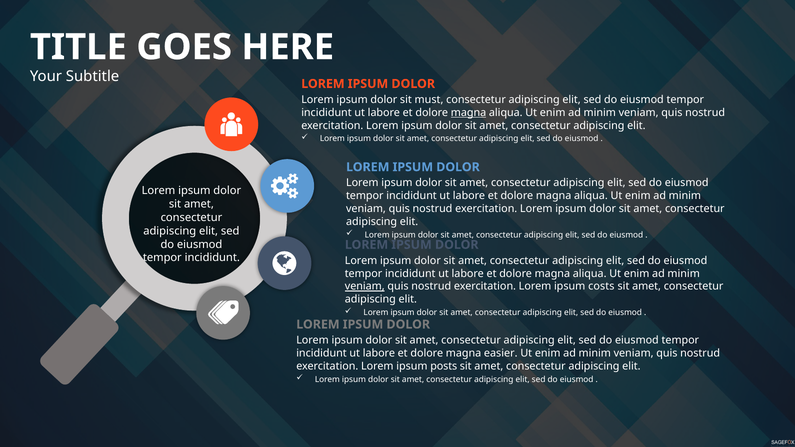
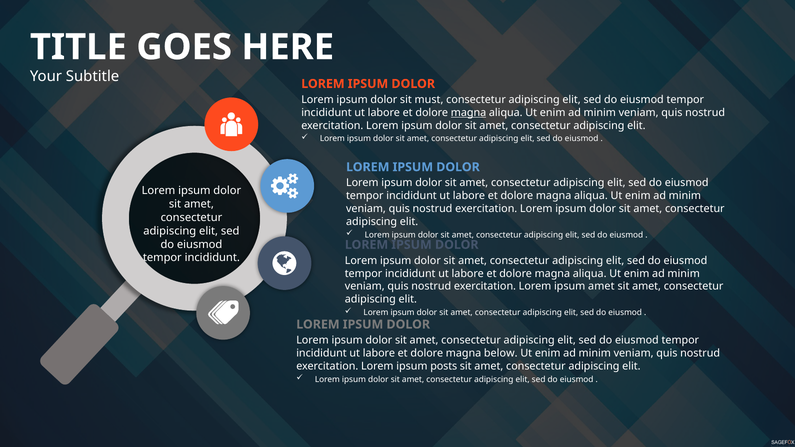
veniam at (365, 287) underline: present -> none
ipsum costs: costs -> amet
easier: easier -> below
